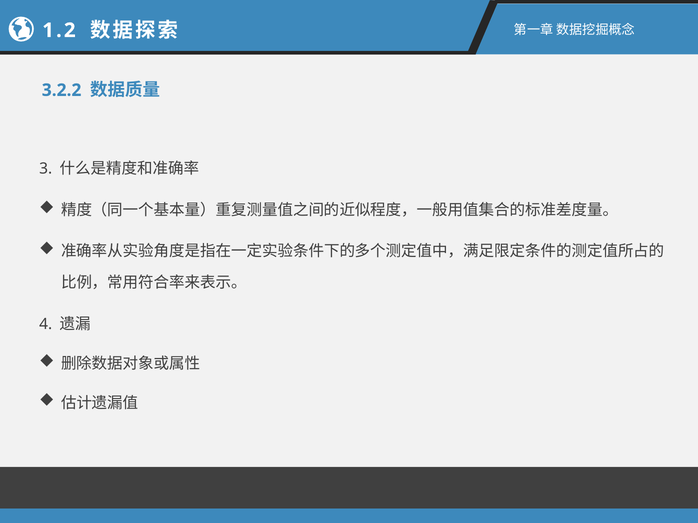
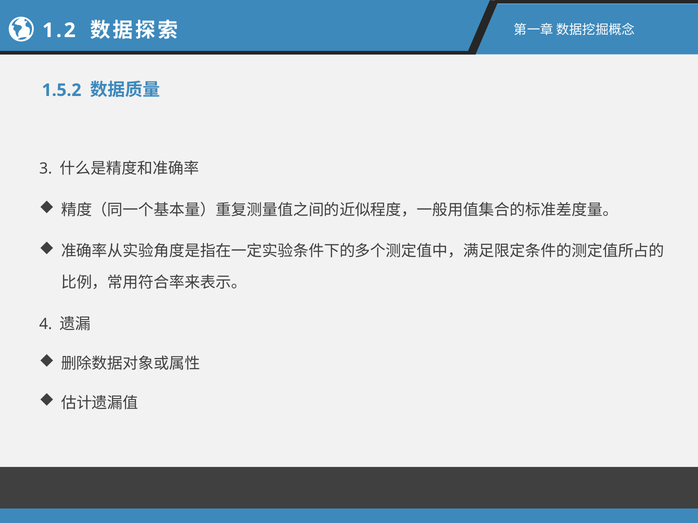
3.2.2: 3.2.2 -> 1.5.2
